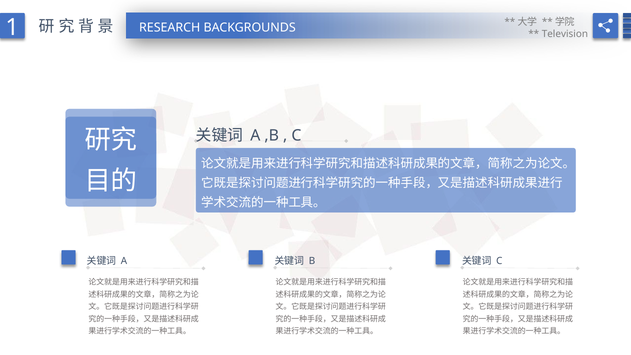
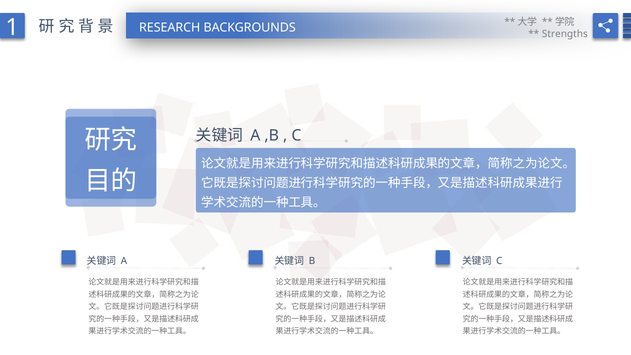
Television: Television -> Strengths
